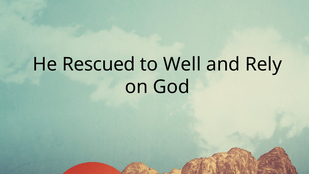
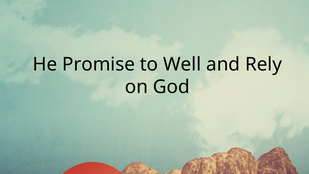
Rescued: Rescued -> Promise
